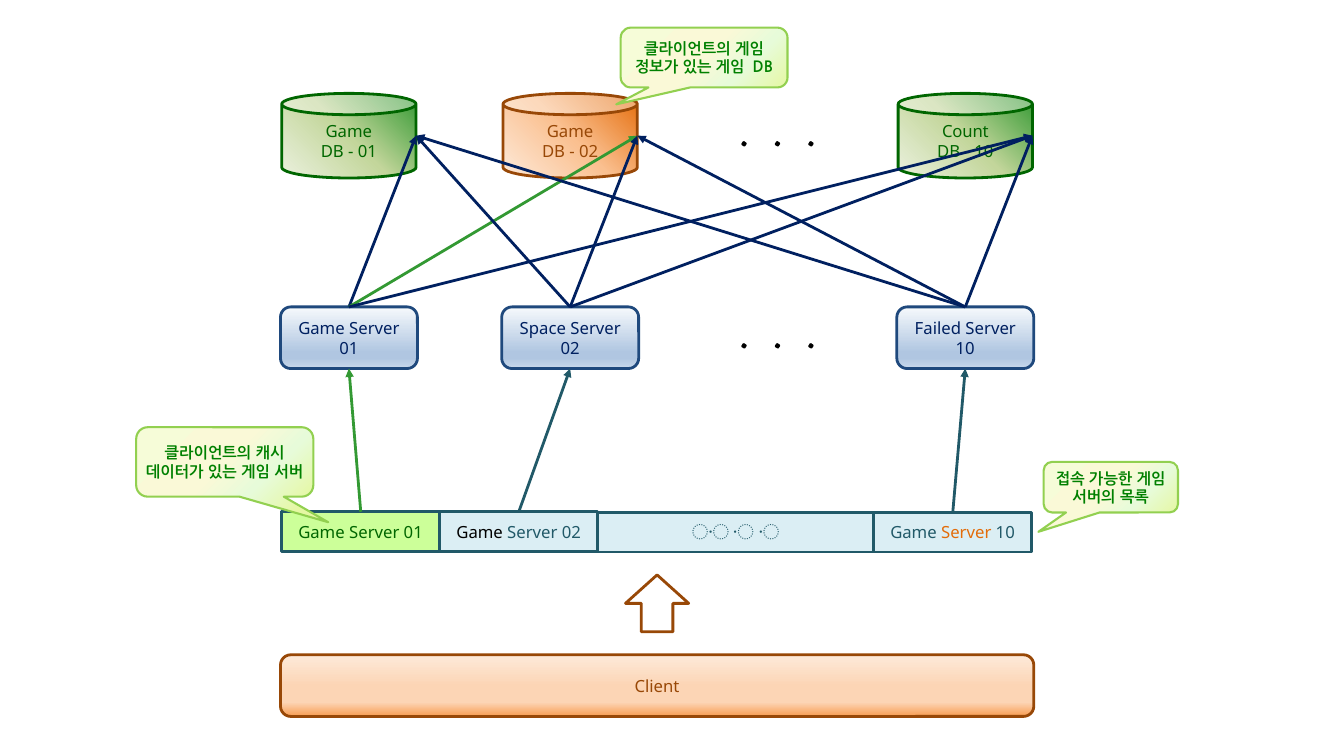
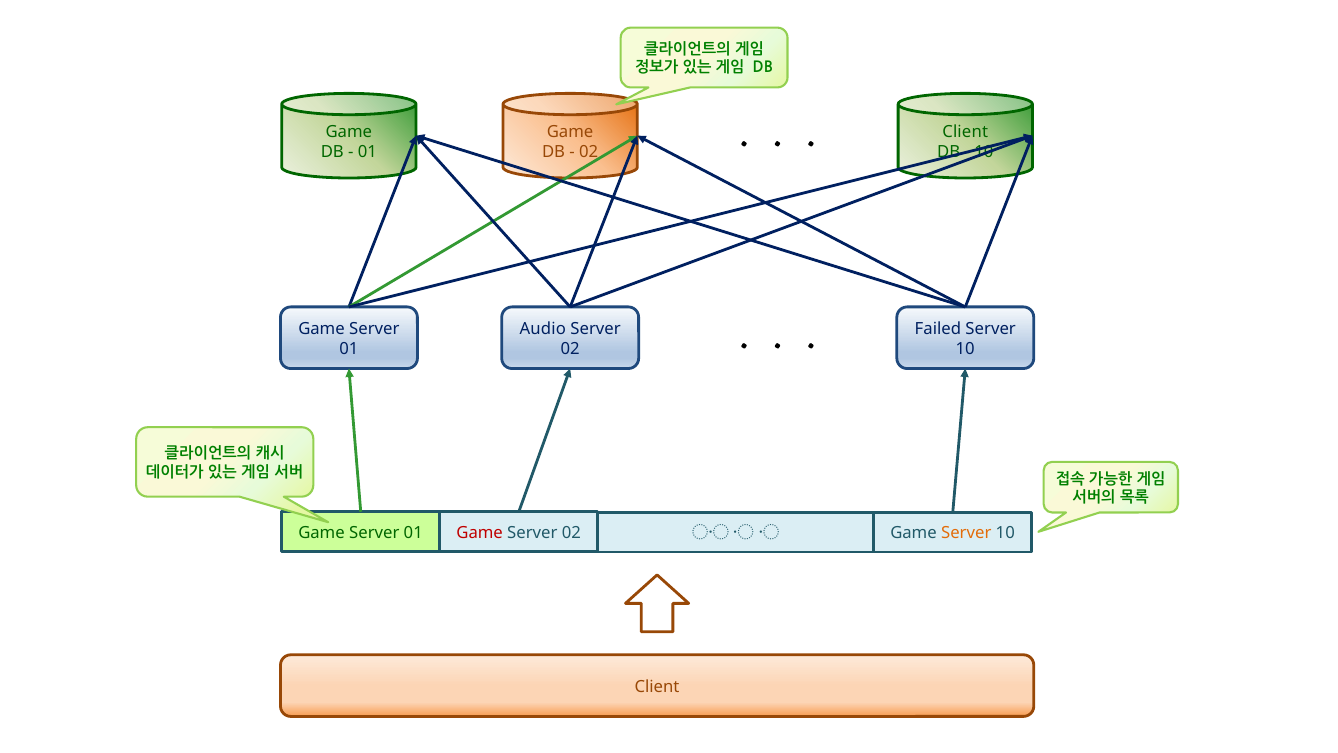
Count at (965, 132): Count -> Client
Space: Space -> Audio
Game at (480, 532) colour: black -> red
